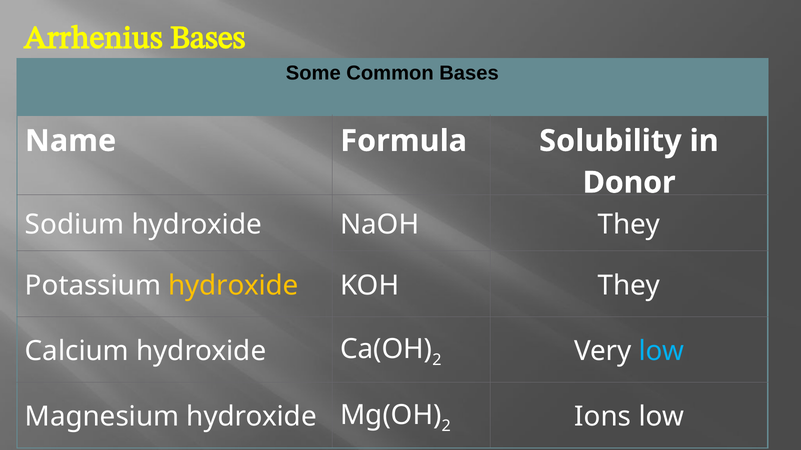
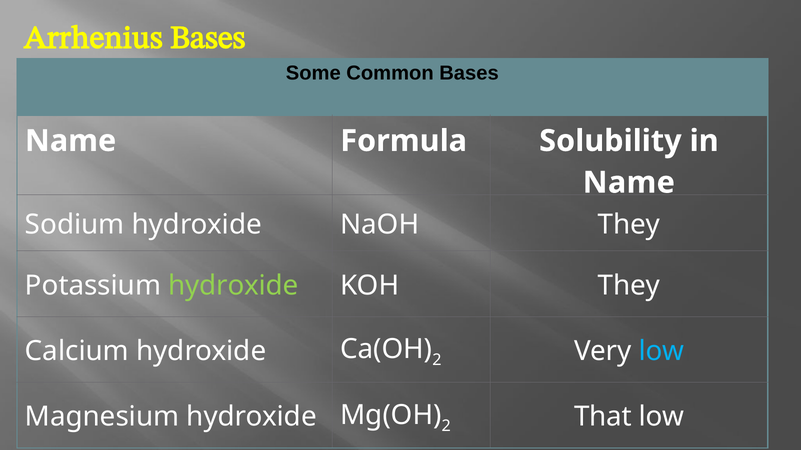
Donor at (629, 183): Donor -> Name
hydroxide at (233, 286) colour: yellow -> light green
Ions: Ions -> That
